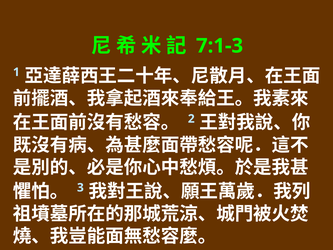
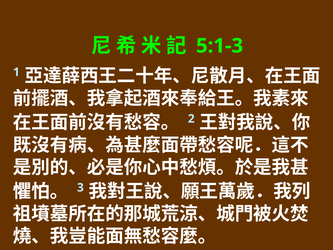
7:1-3: 7:1-3 -> 5:1-3
